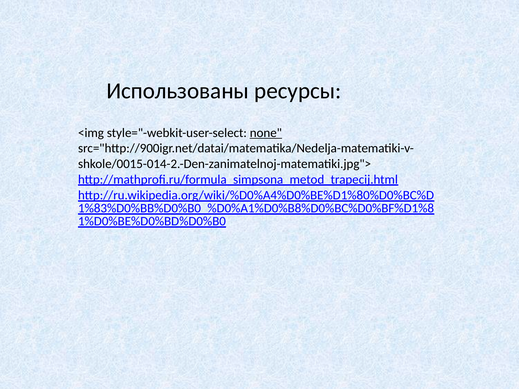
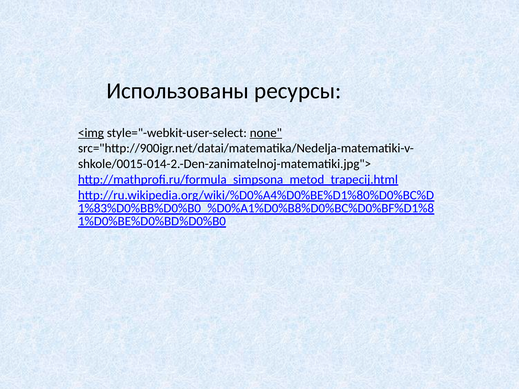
<img underline: none -> present
